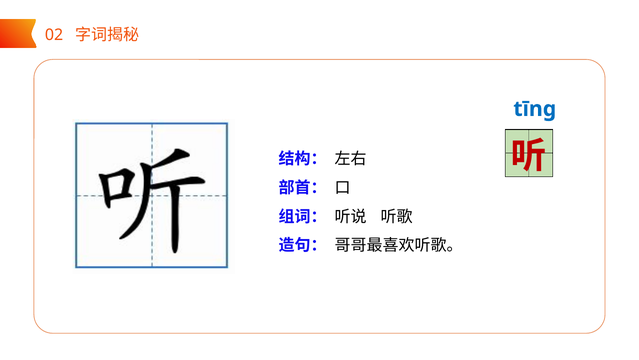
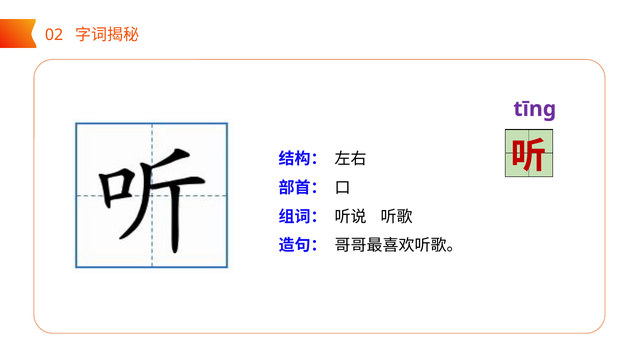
tīng colour: blue -> purple
